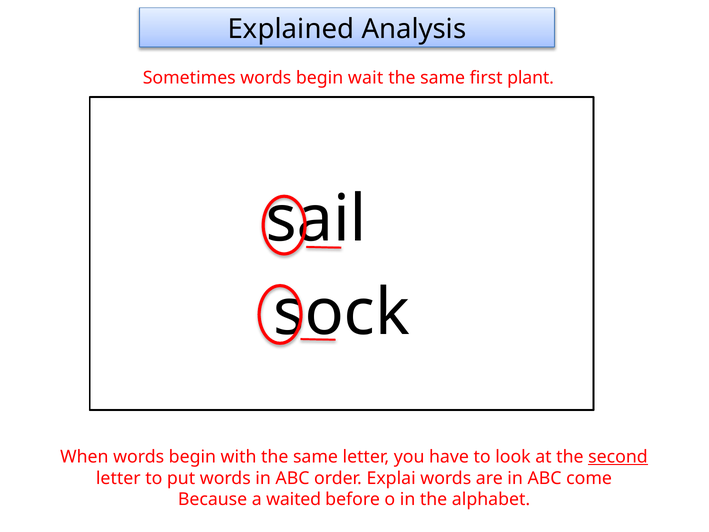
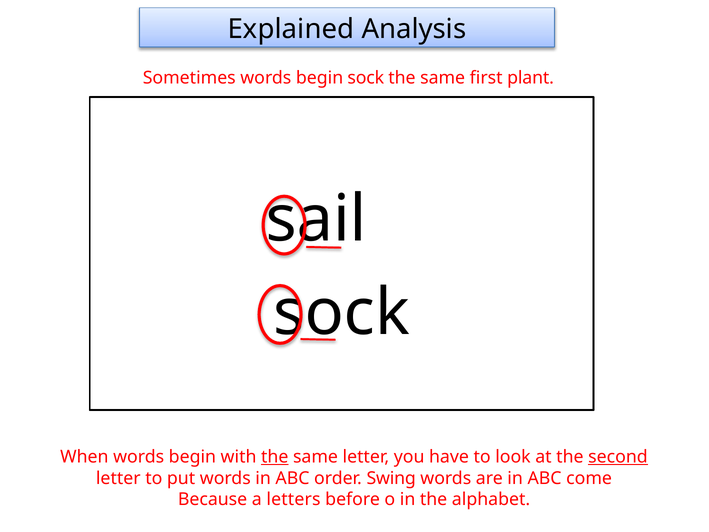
begin wait: wait -> sock
the at (275, 457) underline: none -> present
Explai: Explai -> Swing
waited: waited -> letters
